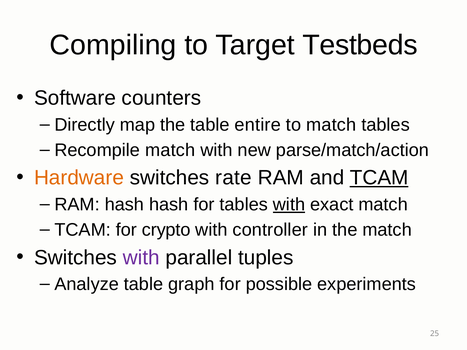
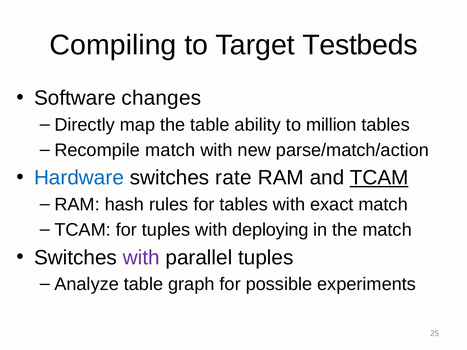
counters: counters -> changes
entire: entire -> ability
to match: match -> million
Hardware colour: orange -> blue
hash hash: hash -> rules
with at (289, 205) underline: present -> none
for crypto: crypto -> tuples
controller: controller -> deploying
